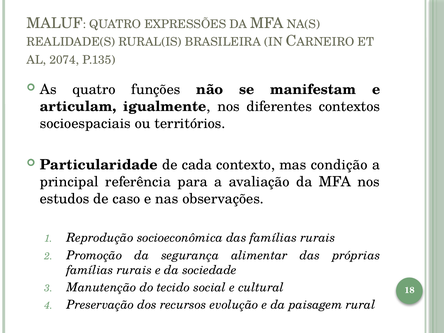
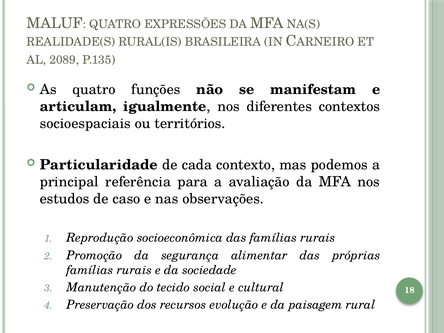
2074: 2074 -> 2089
condição: condição -> podemos
